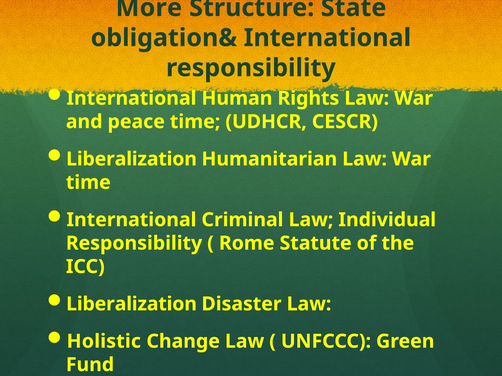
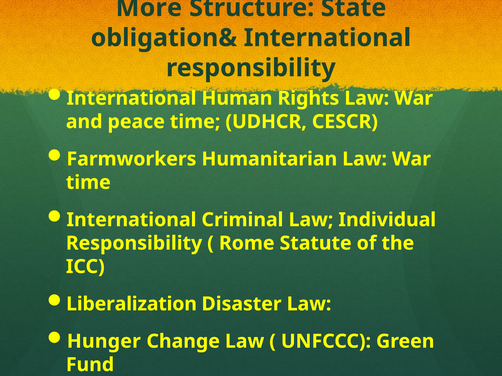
Liberalization at (132, 159): Liberalization -> Farmworkers
Holistic: Holistic -> Hunger
